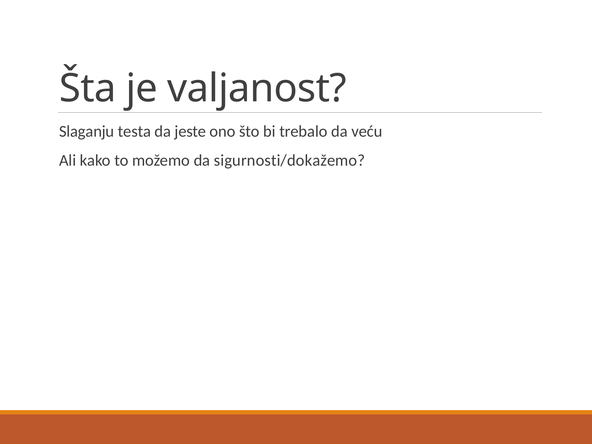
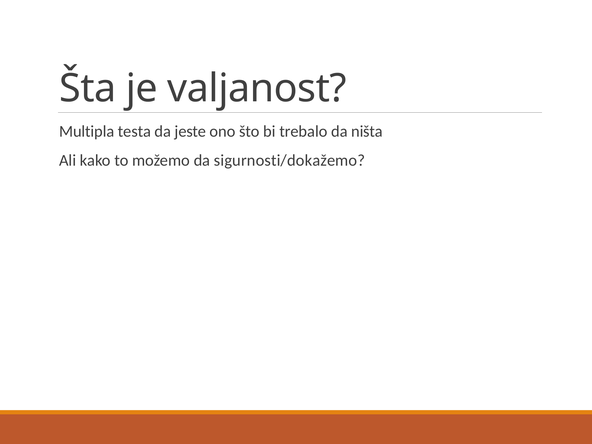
Slaganju: Slaganju -> Multipla
veću: veću -> ništa
